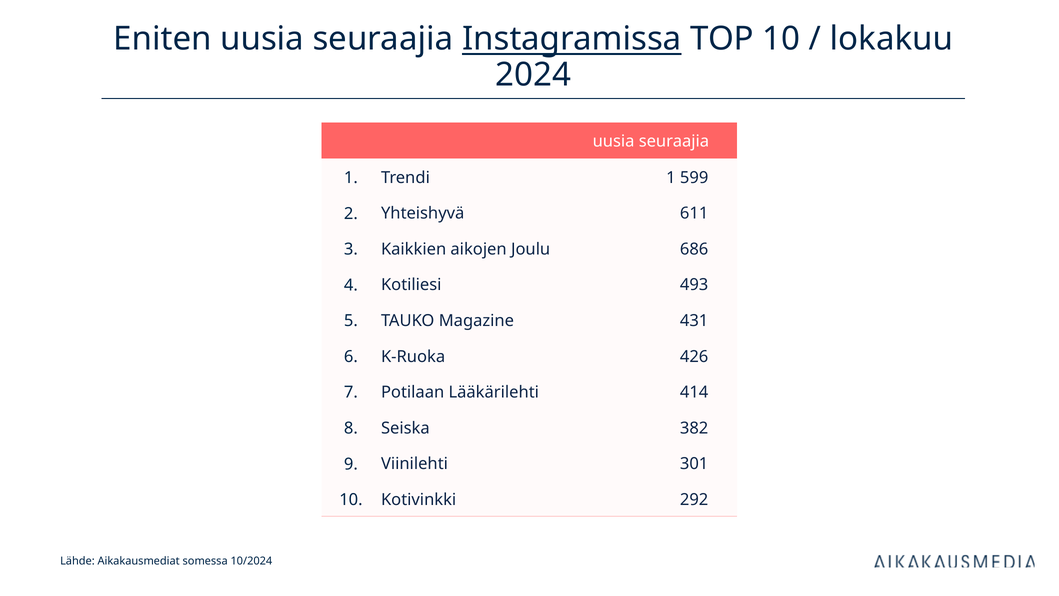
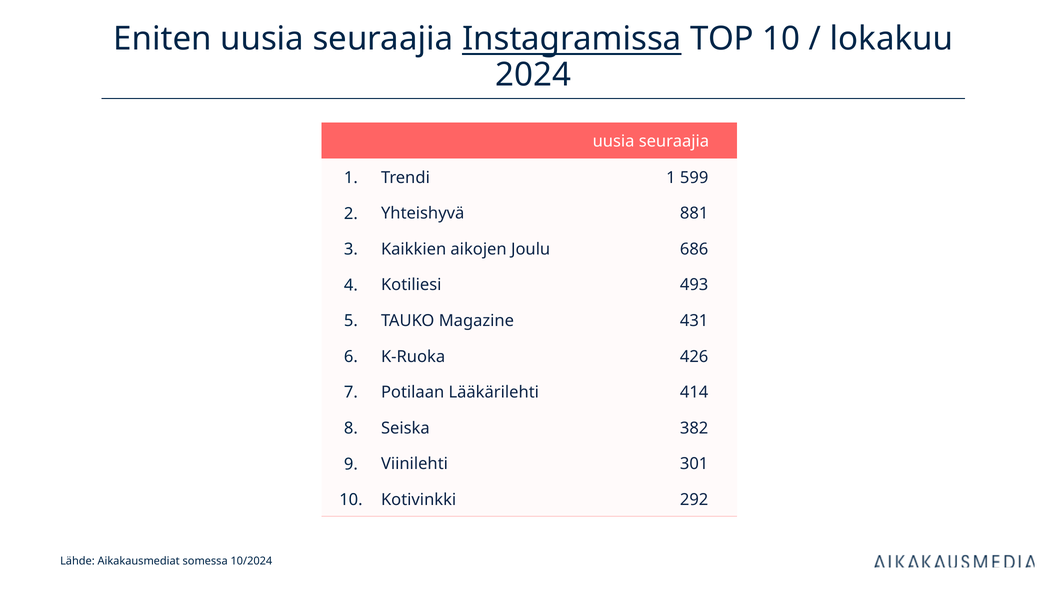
611: 611 -> 881
